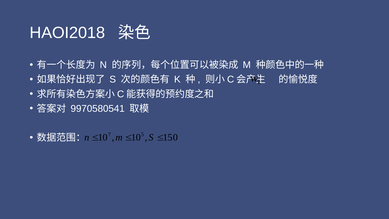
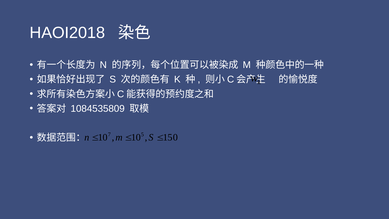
9970580541: 9970580541 -> 1084535809
